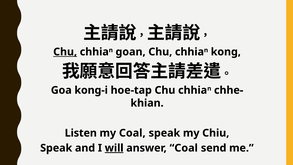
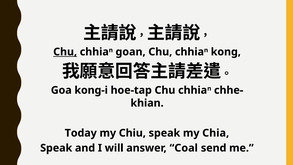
Listen: Listen -> Today
my Coal: Coal -> Chiu
Chiu: Chiu -> Chia
will underline: present -> none
